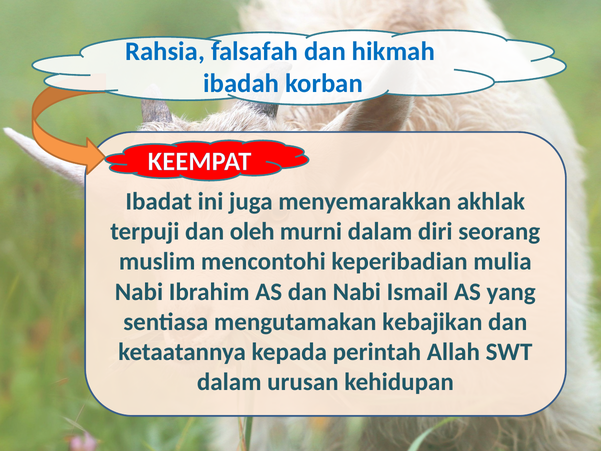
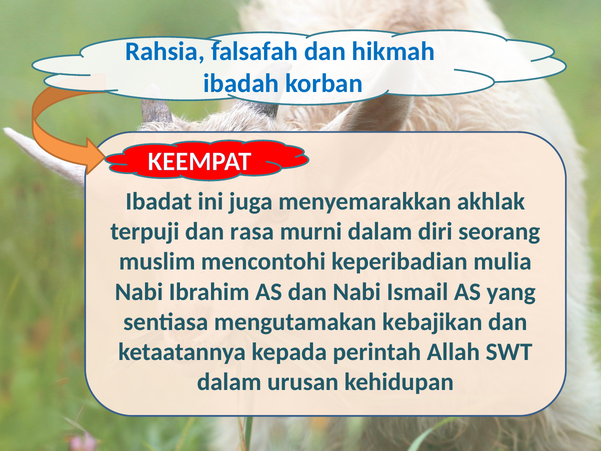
oleh: oleh -> rasa
